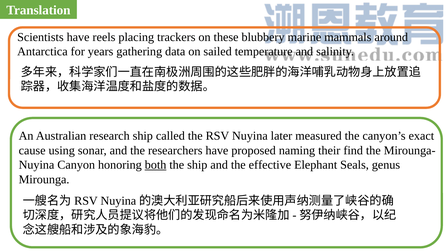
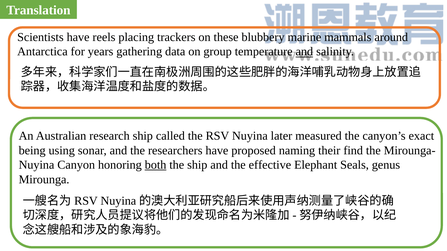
sailed: sailed -> group
and at (304, 52) underline: none -> present
cause: cause -> being
